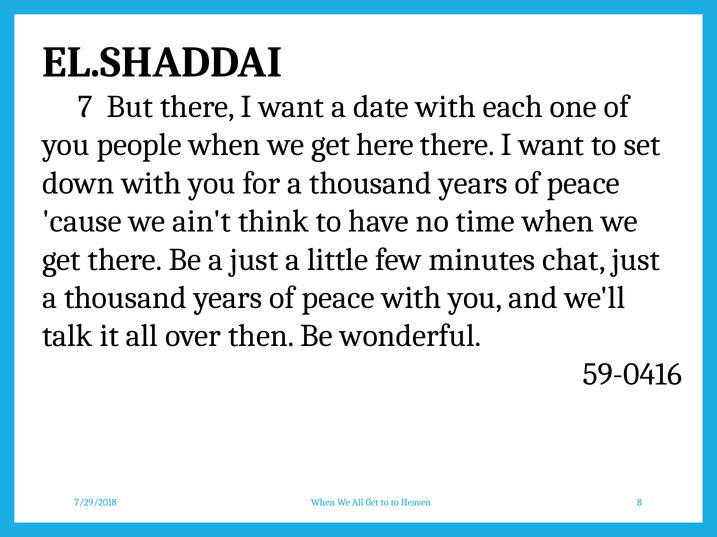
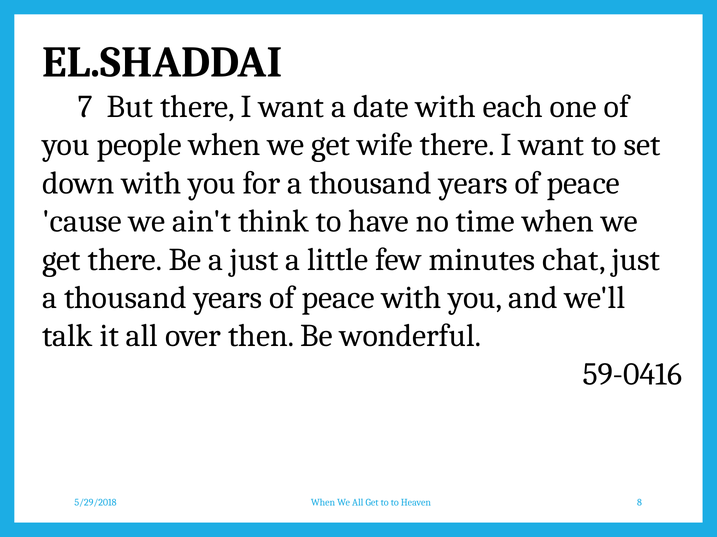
here: here -> wife
7/29/2018: 7/29/2018 -> 5/29/2018
